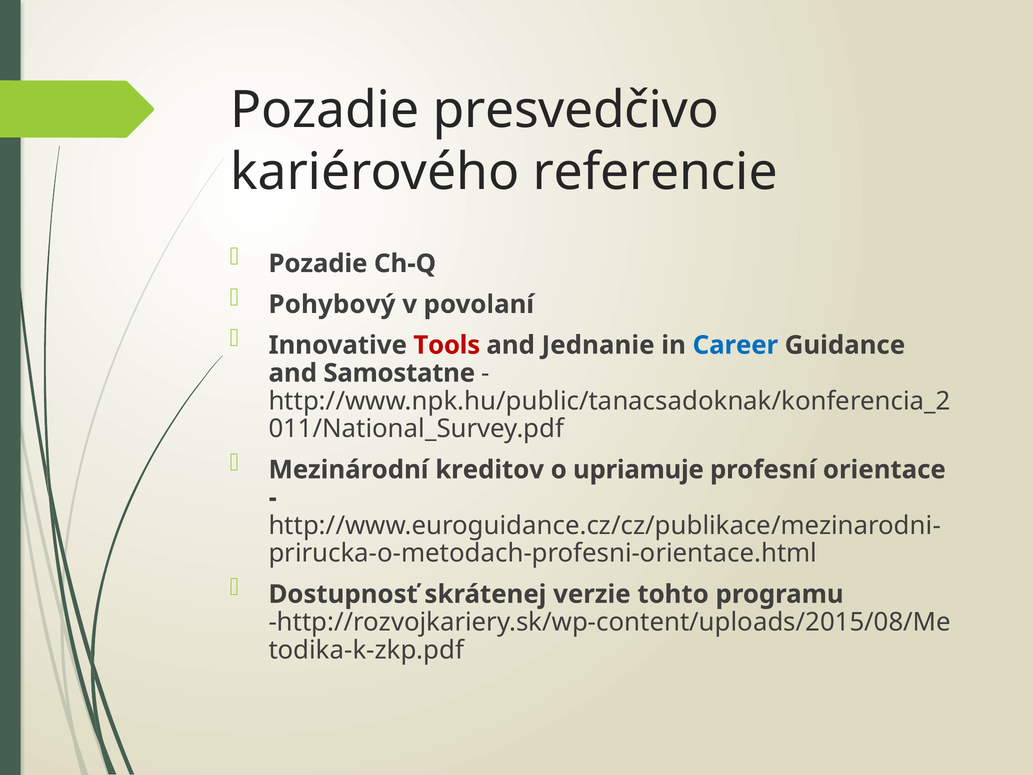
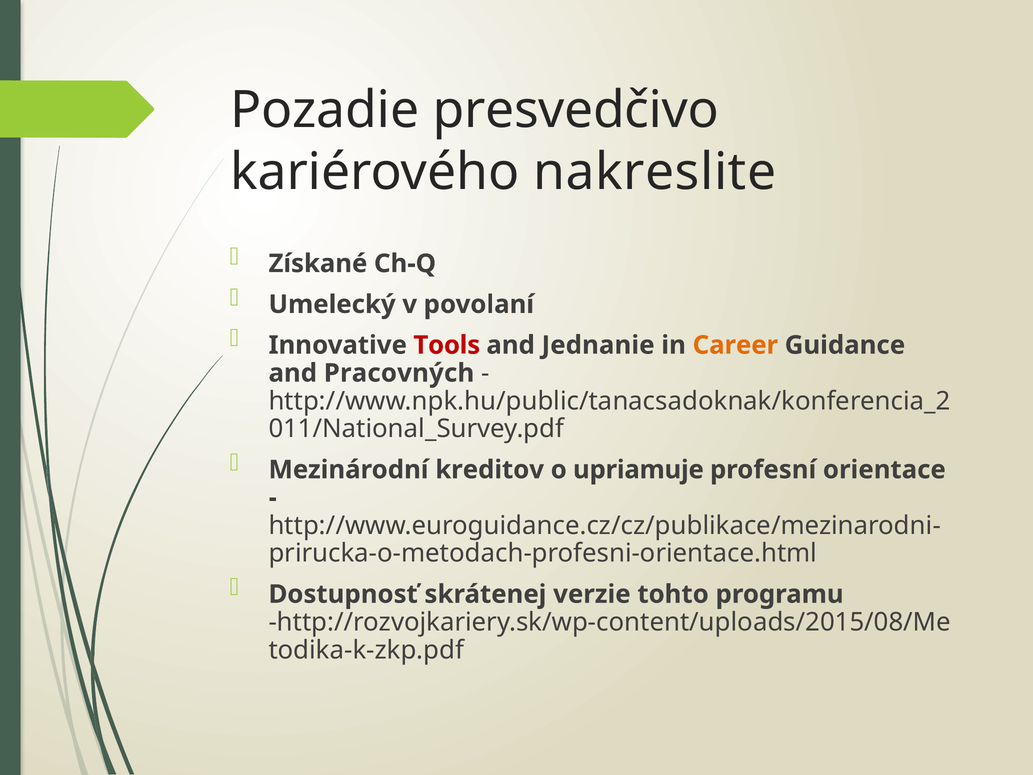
referencie: referencie -> nakreslite
Pozadie at (318, 264): Pozadie -> Získané
Pohybový: Pohybový -> Umelecký
Career colour: blue -> orange
Samostatne: Samostatne -> Pracovných
